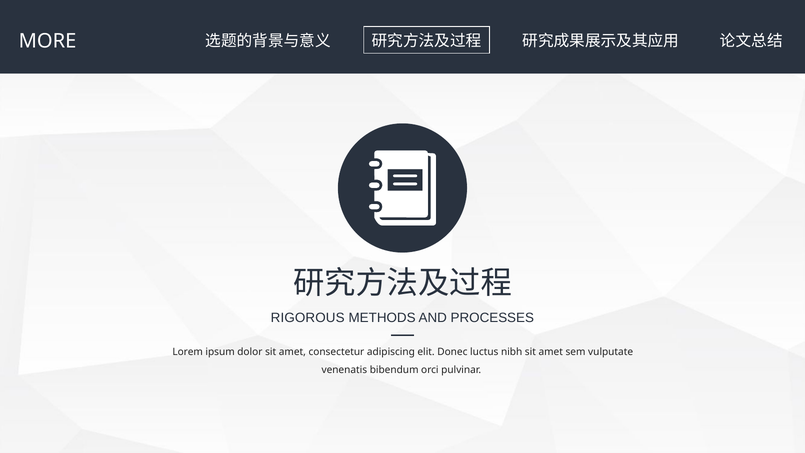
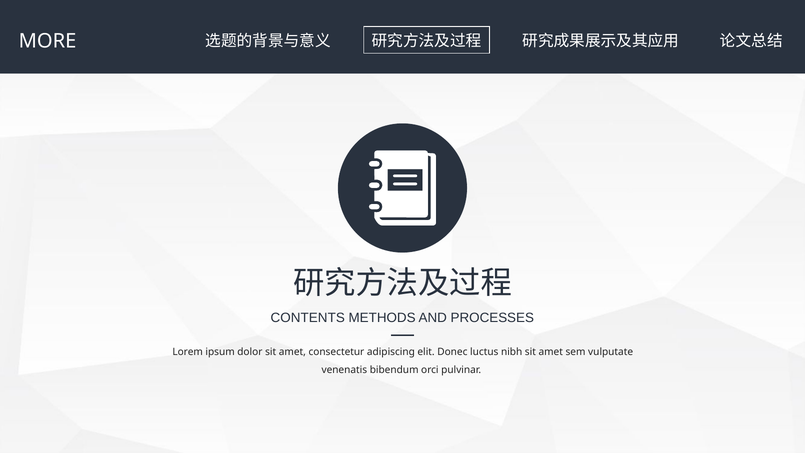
RIGOROUS: RIGOROUS -> CONTENTS
